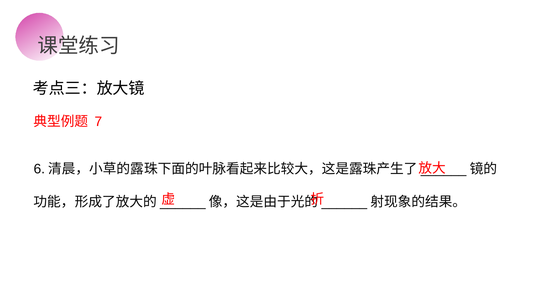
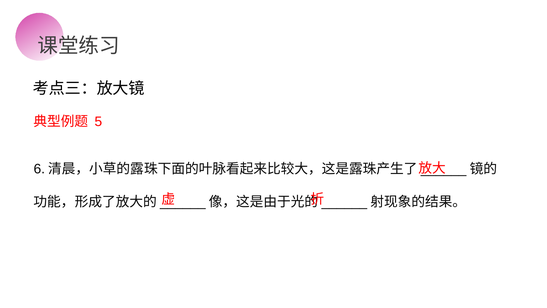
7: 7 -> 5
